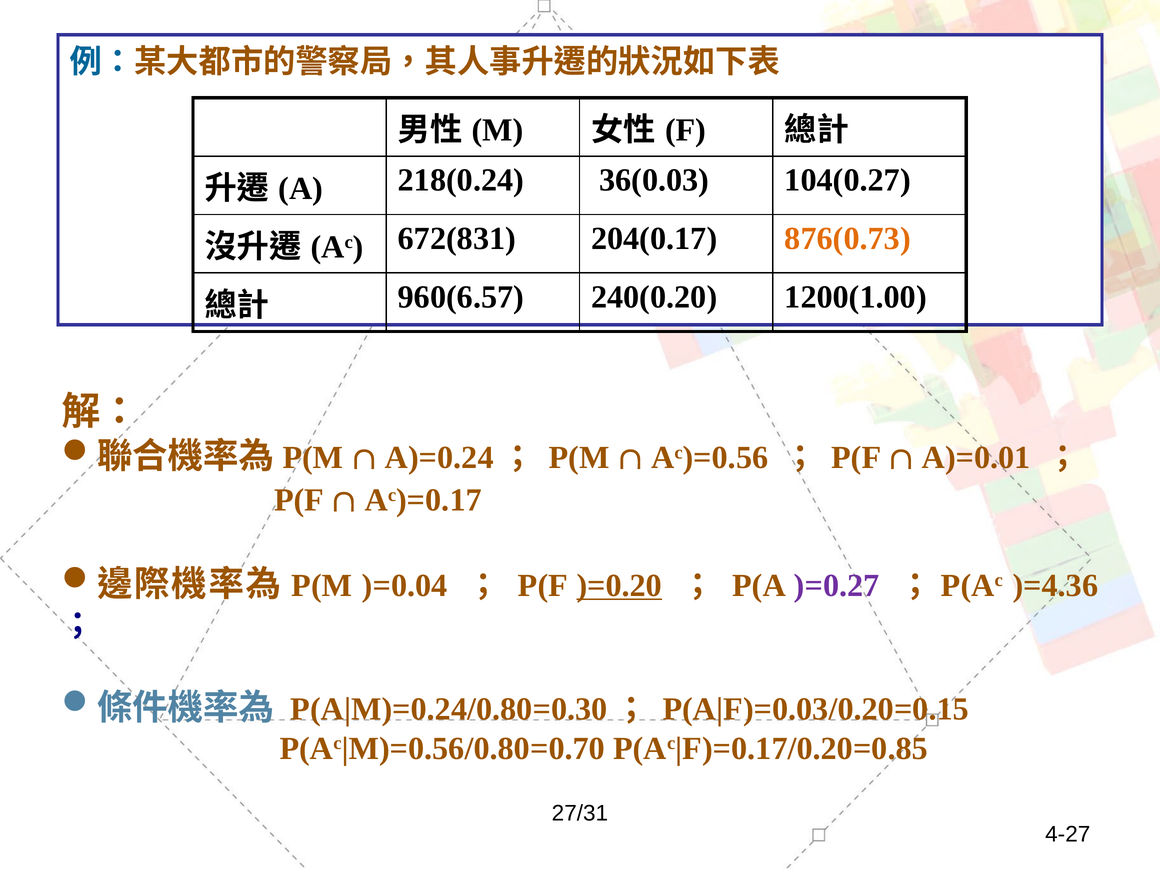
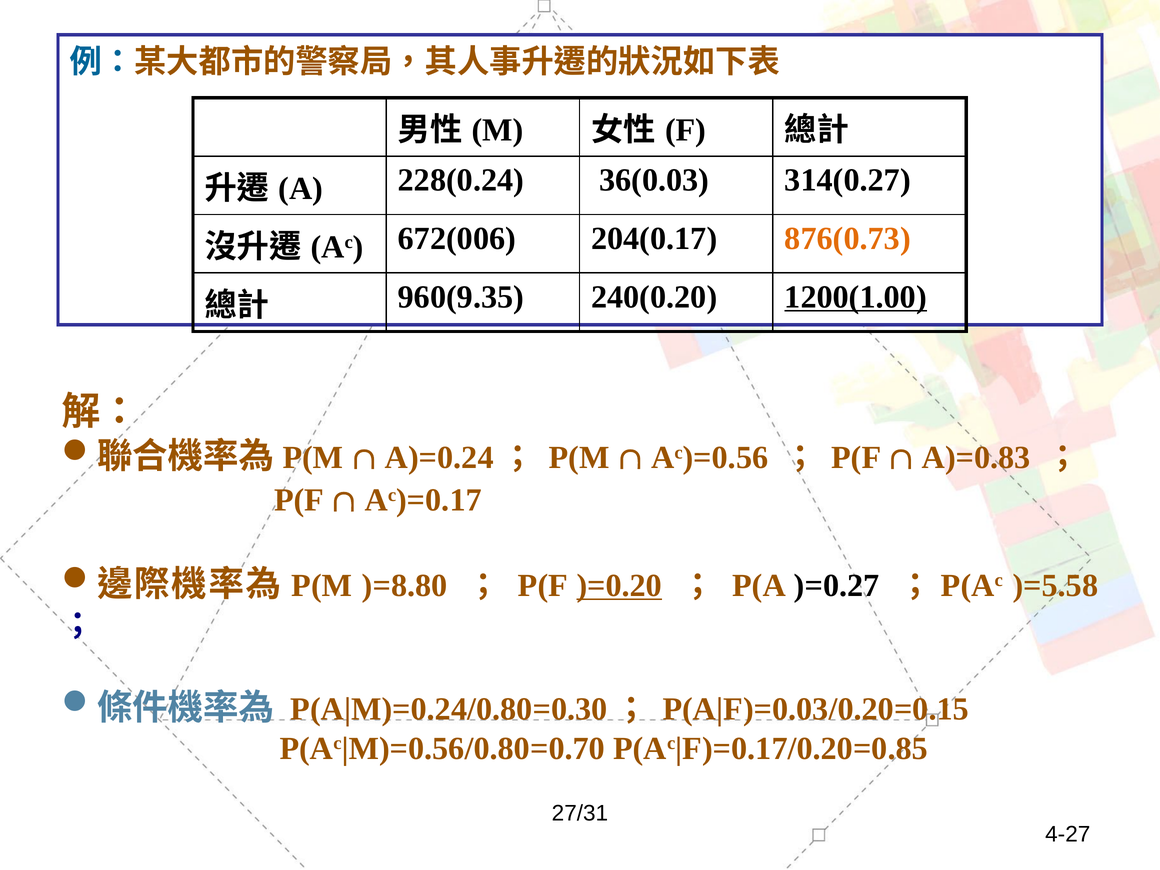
218(0.24: 218(0.24 -> 228(0.24
104(0.27: 104(0.27 -> 314(0.27
672(831: 672(831 -> 672(006
960(6.57: 960(6.57 -> 960(9.35
1200(1.00 underline: none -> present
A)=0.01: A)=0.01 -> A)=0.83
)=0.04: )=0.04 -> )=8.80
)=0.27 colour: purple -> black
)=4.36: )=4.36 -> )=5.58
